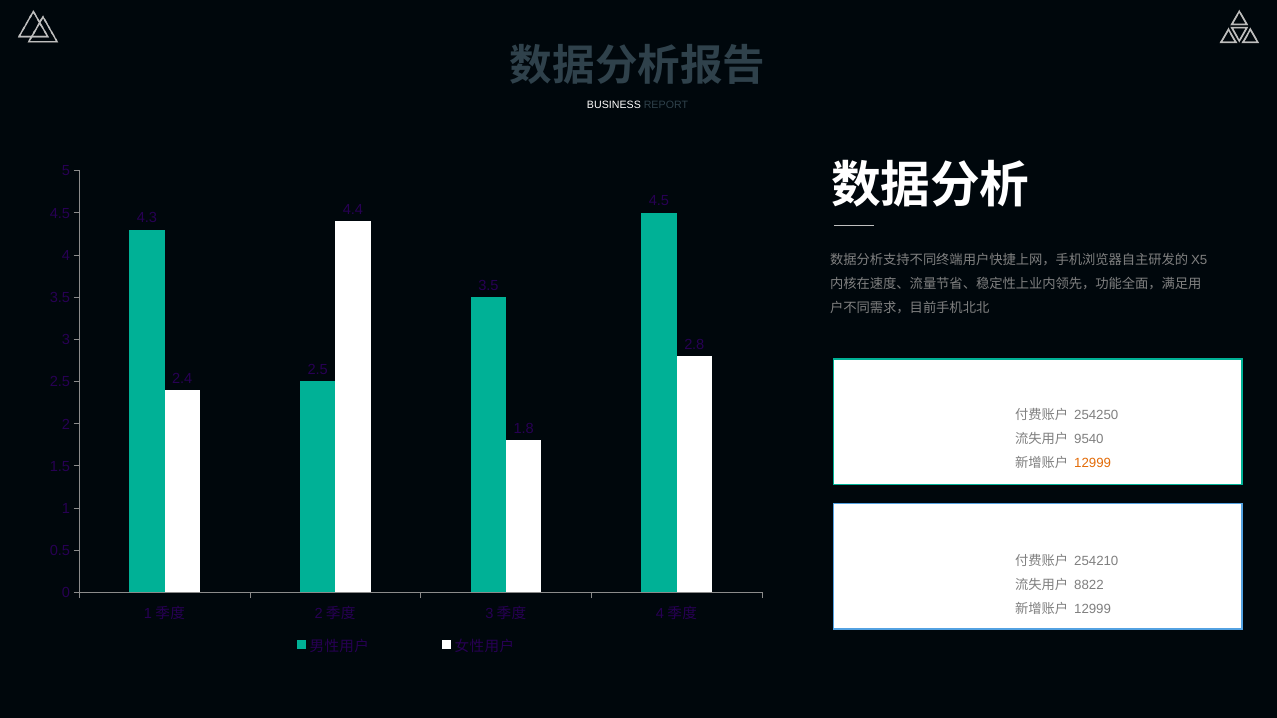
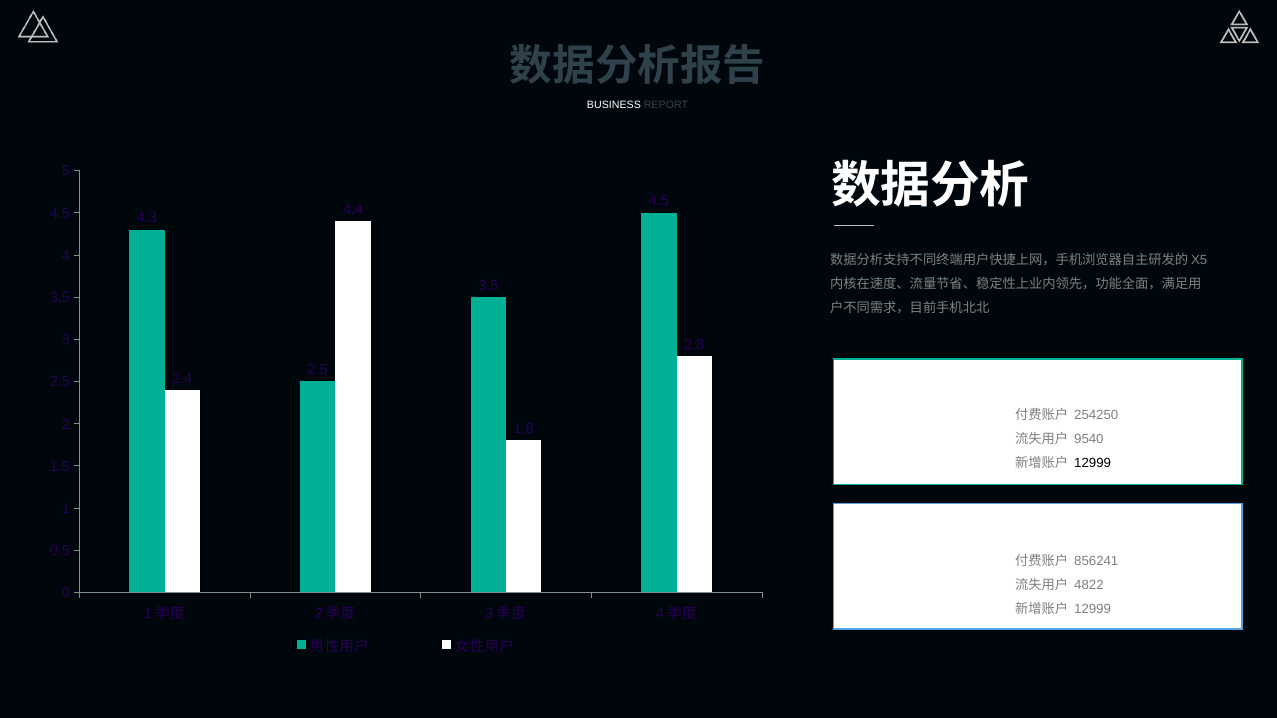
12999 at (1093, 463) colour: orange -> black
254210: 254210 -> 856241
8822: 8822 -> 4822
